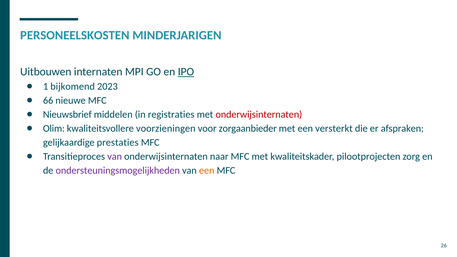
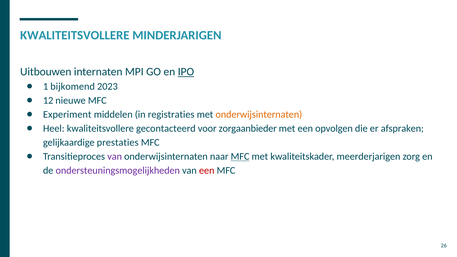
PERSONEELSKOSTEN at (75, 35): PERSONEELSKOSTEN -> KWALITEITSVOLLERE
66: 66 -> 12
Nieuwsbrief: Nieuwsbrief -> Experiment
onderwijsinternaten at (259, 115) colour: red -> orange
Olim: Olim -> Heel
voorzieningen: voorzieningen -> gecontacteerd
versterkt: versterkt -> opvolgen
MFC at (240, 157) underline: none -> present
pilootprojecten: pilootprojecten -> meerderjarigen
een at (207, 171) colour: orange -> red
